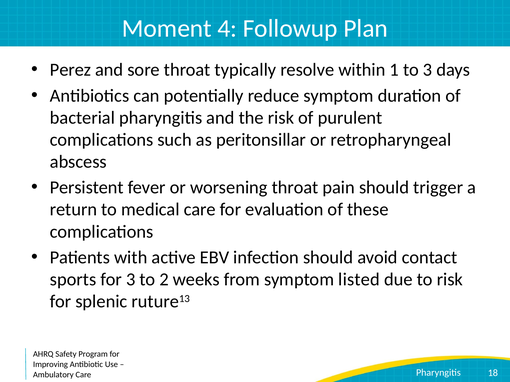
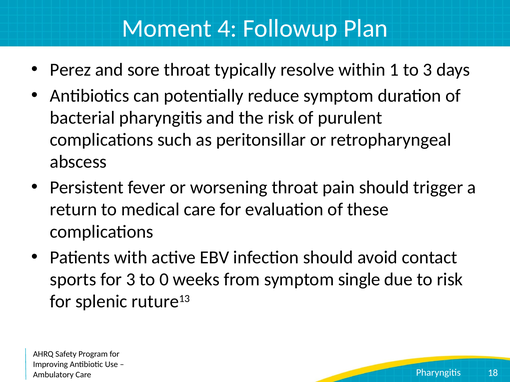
2: 2 -> 0
listed: listed -> single
